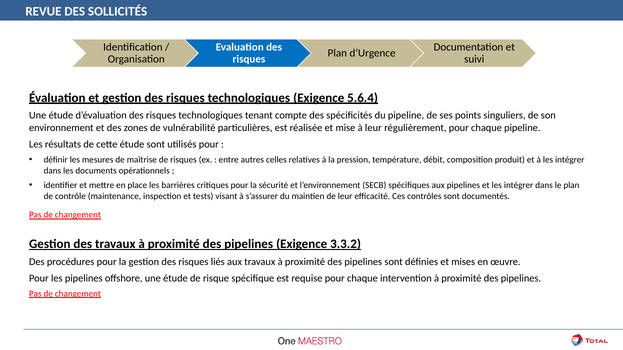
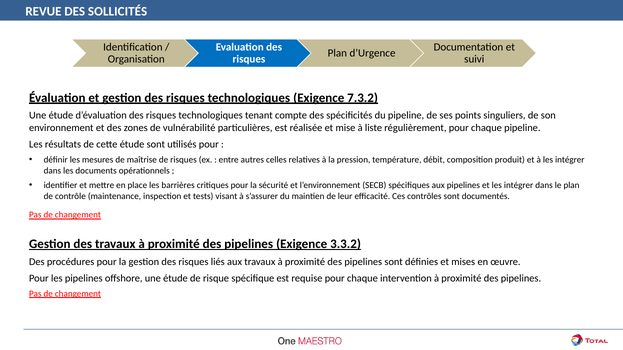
5.6.4: 5.6.4 -> 7.3.2
à leur: leur -> liste
